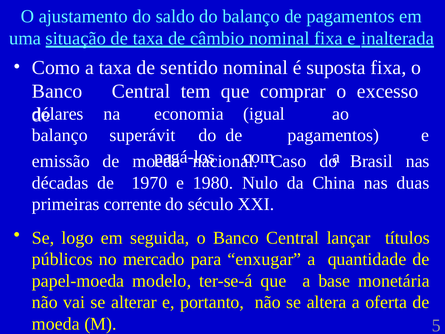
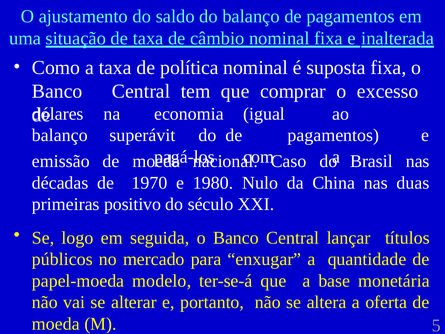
sentido: sentido -> política
corrente: corrente -> positivo
